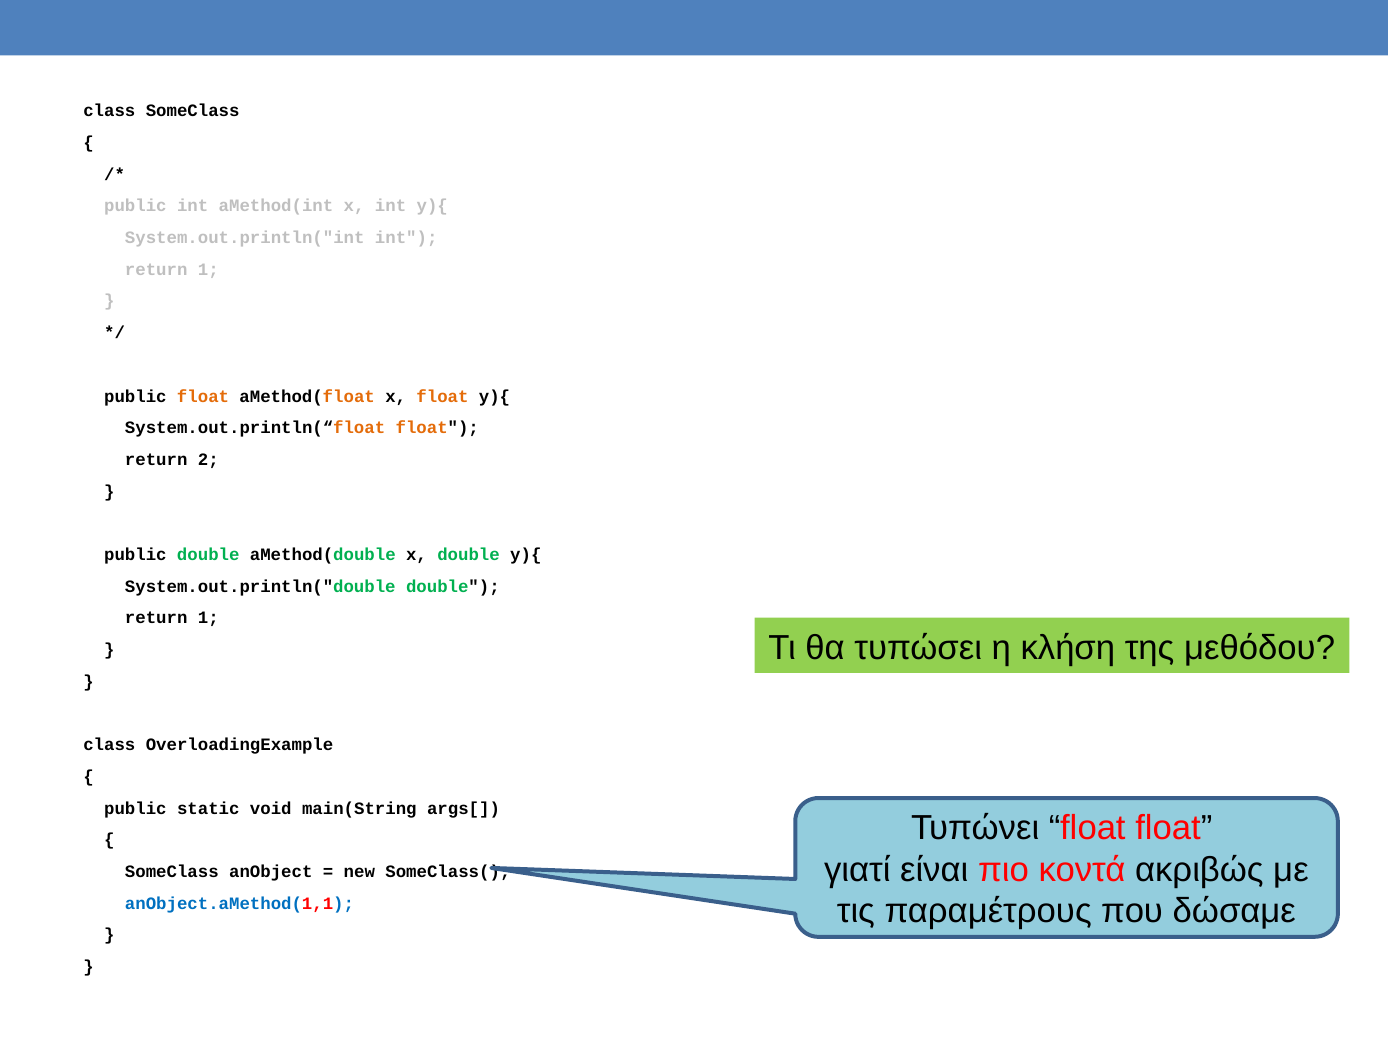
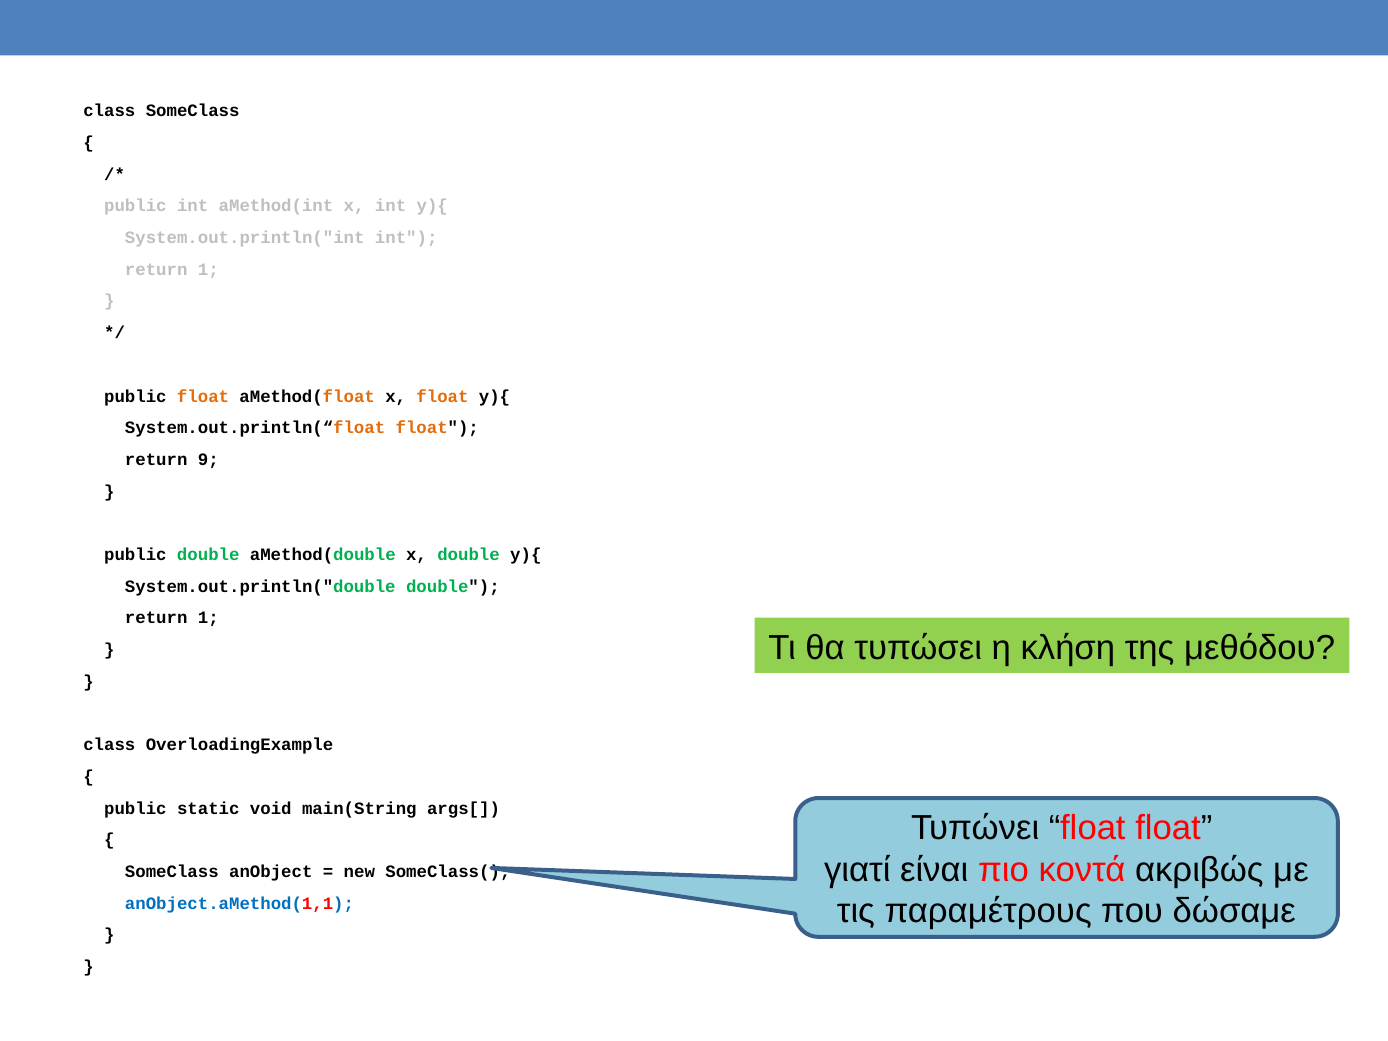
2: 2 -> 9
